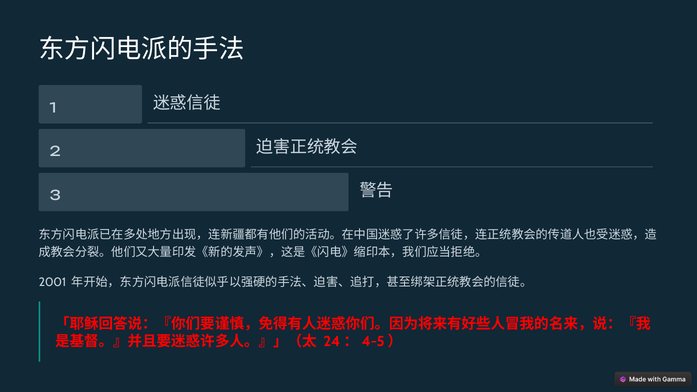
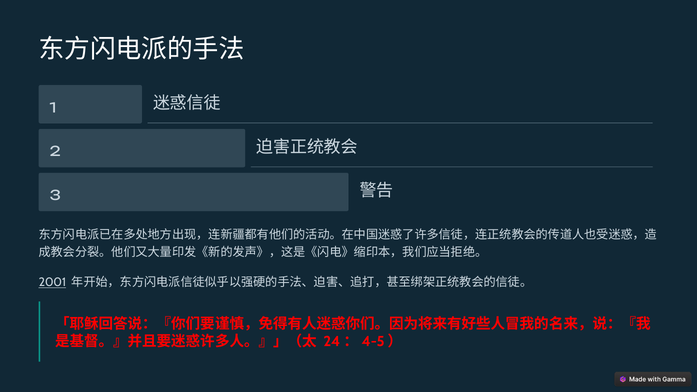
2001 underline: none -> present
